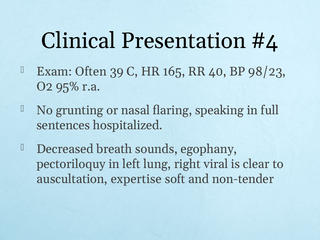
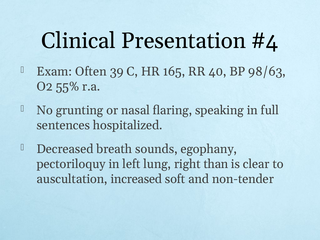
98/23: 98/23 -> 98/63
95%: 95% -> 55%
viral: viral -> than
expertise: expertise -> increased
